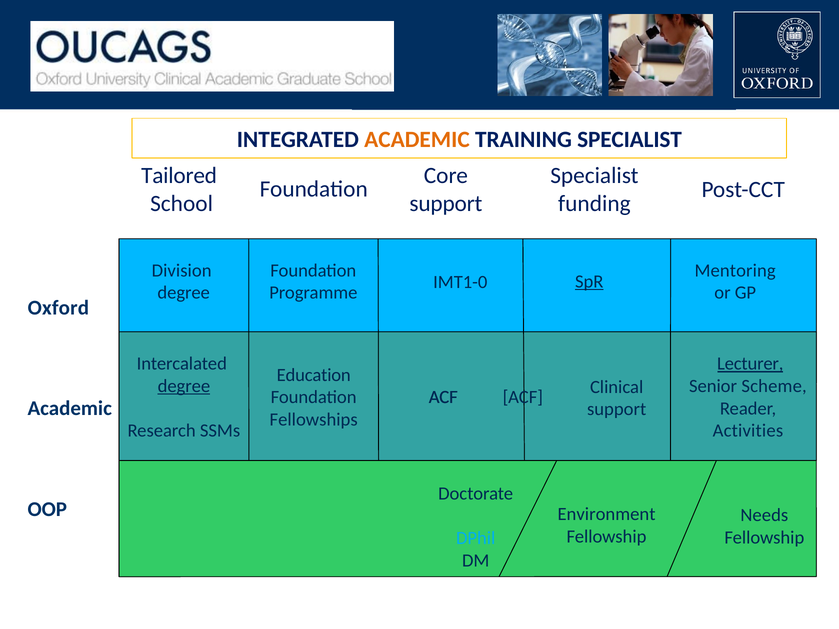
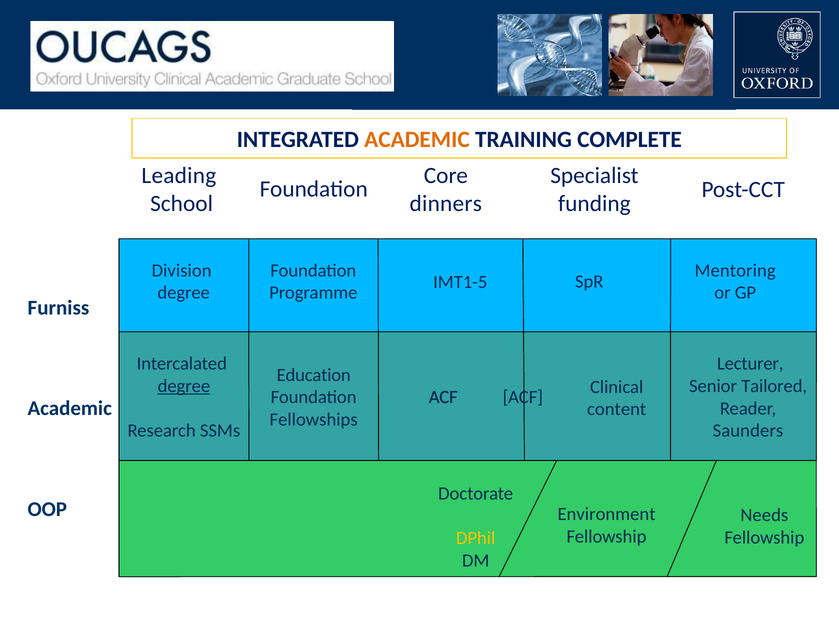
TRAINING SPECIALIST: SPECIALIST -> COMPLETE
Tailored: Tailored -> Leading
support at (446, 204): support -> dinners
SpR underline: present -> none
IMT1-0: IMT1-0 -> IMT1-5
Oxford: Oxford -> Furniss
Lecturer underline: present -> none
Scheme: Scheme -> Tailored
support at (617, 409): support -> content
Activities: Activities -> Saunders
DPhil colour: light blue -> yellow
